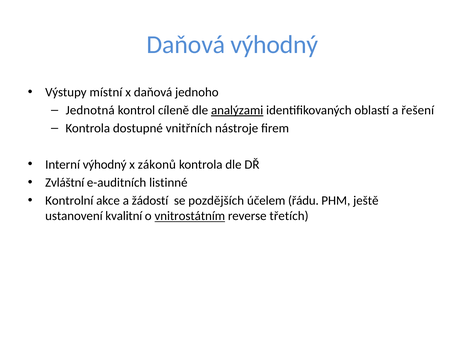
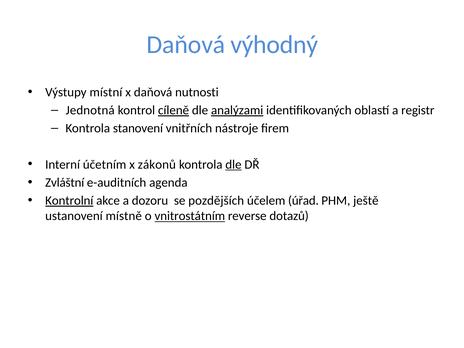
jednoho: jednoho -> nutnosti
cíleně underline: none -> present
řešení: řešení -> registr
dostupné: dostupné -> stanovení
Interní výhodný: výhodný -> účetním
dle at (233, 164) underline: none -> present
listinné: listinné -> agenda
Kontrolní underline: none -> present
žádostí: žádostí -> dozoru
řádu: řádu -> úřad
kvalitní: kvalitní -> místně
třetích: třetích -> dotazů
